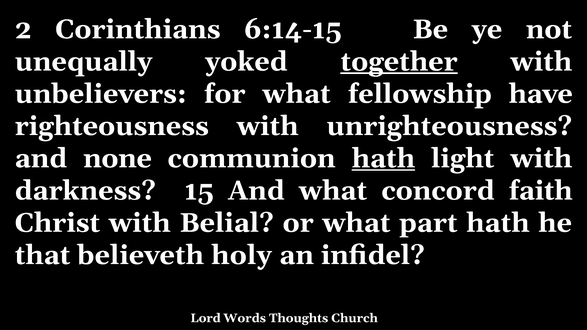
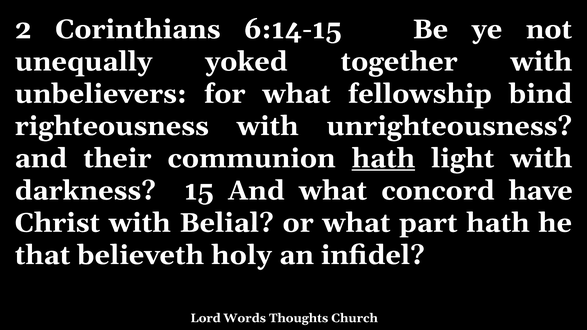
together underline: present -> none
have: have -> bind
none: none -> their
faith: faith -> have
